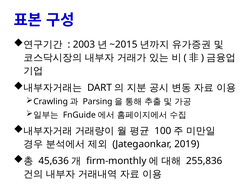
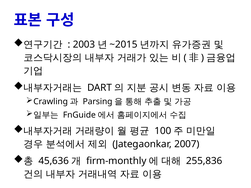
2019: 2019 -> 2007
